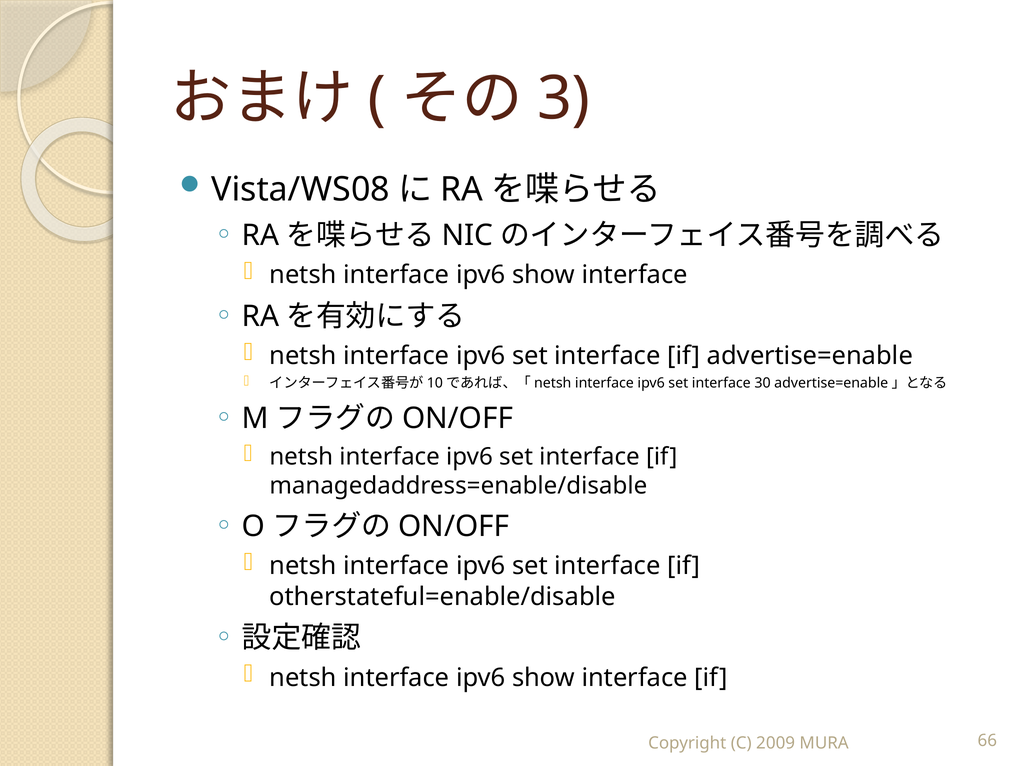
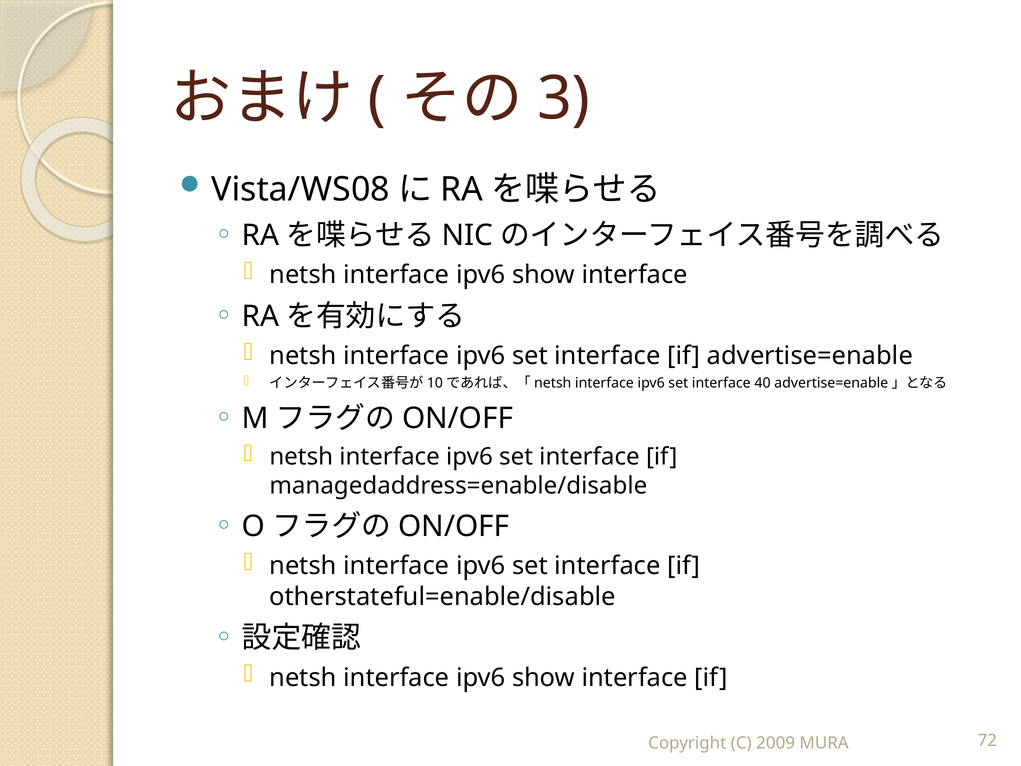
30: 30 -> 40
66: 66 -> 72
